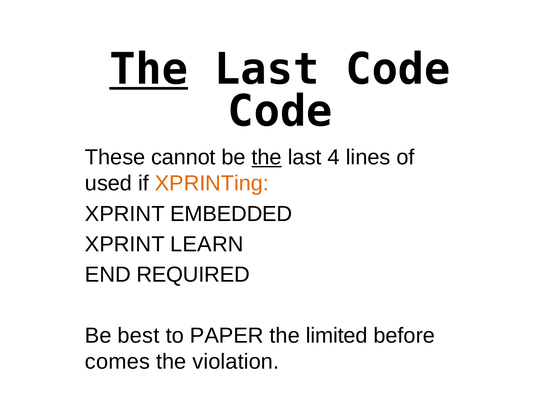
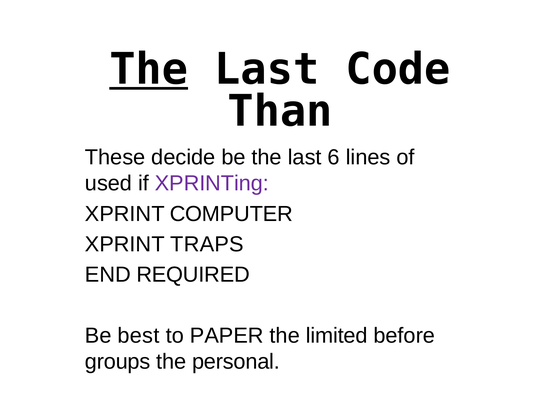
Code at (280, 111): Code -> Than
cannot: cannot -> decide
the at (267, 157) underline: present -> none
4: 4 -> 6
XPRINTing colour: orange -> purple
EMBEDDED: EMBEDDED -> COMPUTER
LEARN: LEARN -> TRAPS
comes: comes -> groups
violation: violation -> personal
